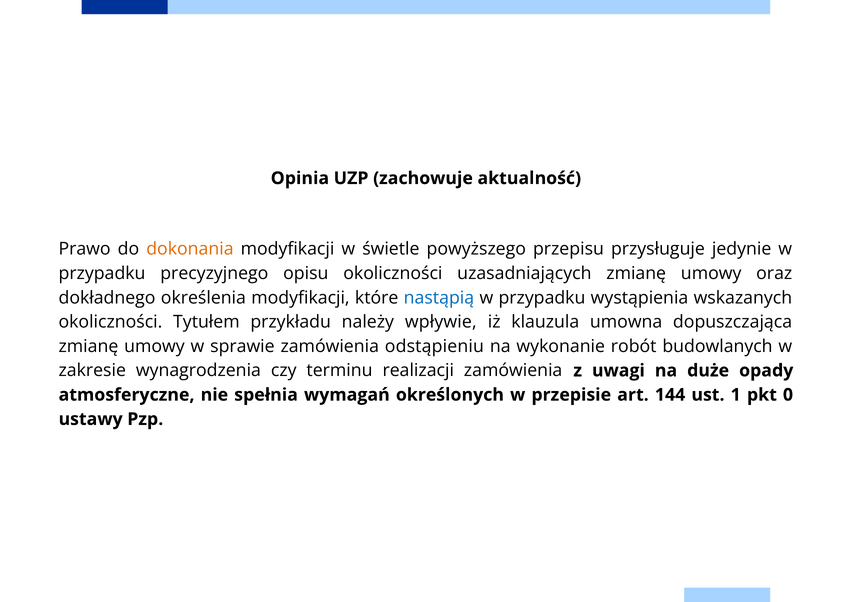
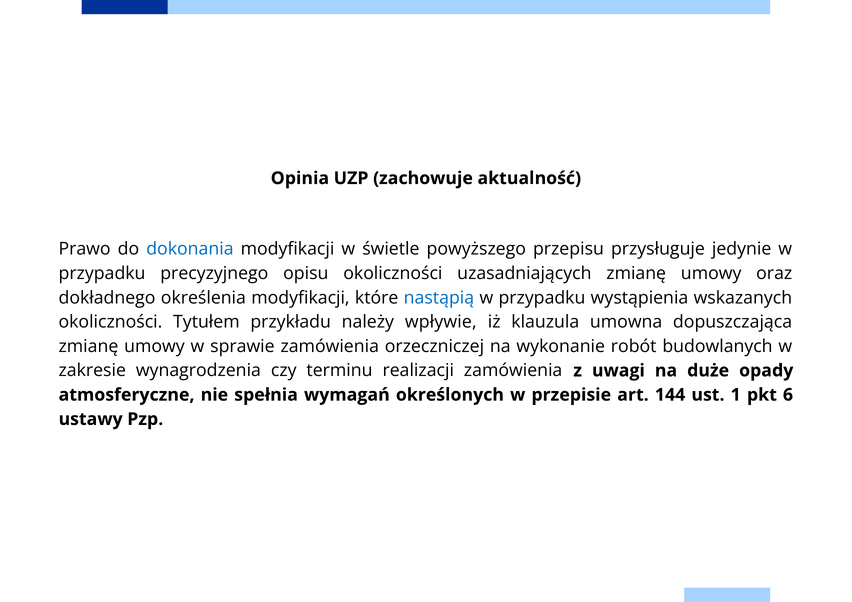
dokonania colour: orange -> blue
odstąpieniu: odstąpieniu -> orzeczniczej
0: 0 -> 6
